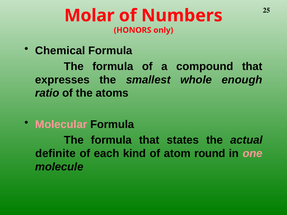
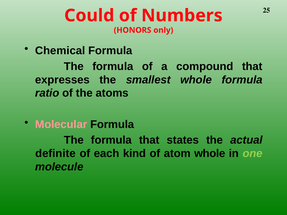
Molar: Molar -> Could
whole enough: enough -> formula
atom round: round -> whole
one colour: pink -> light green
